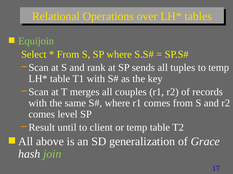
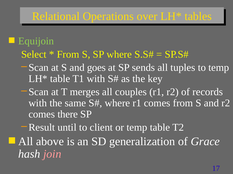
rank: rank -> goes
level: level -> there
join colour: light green -> pink
